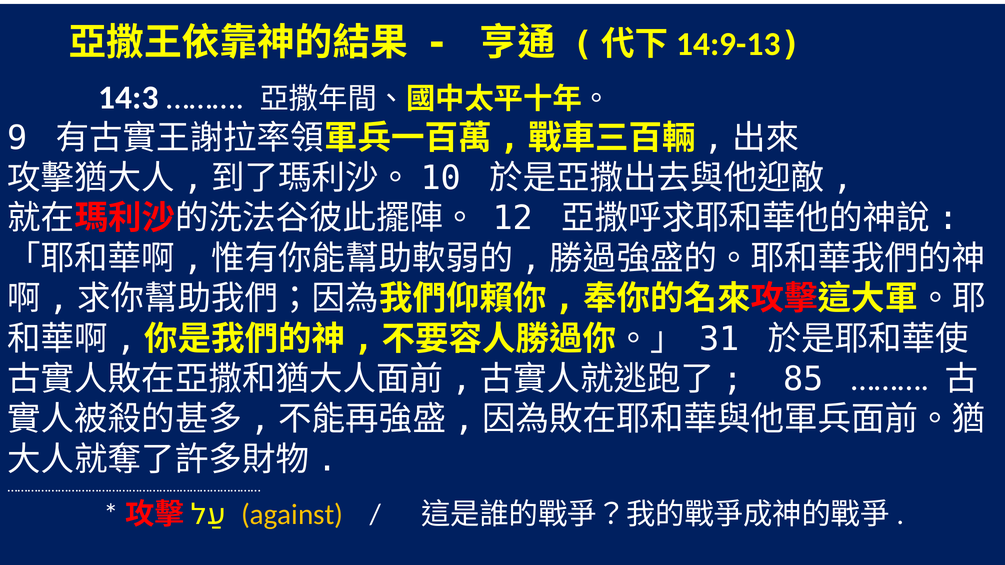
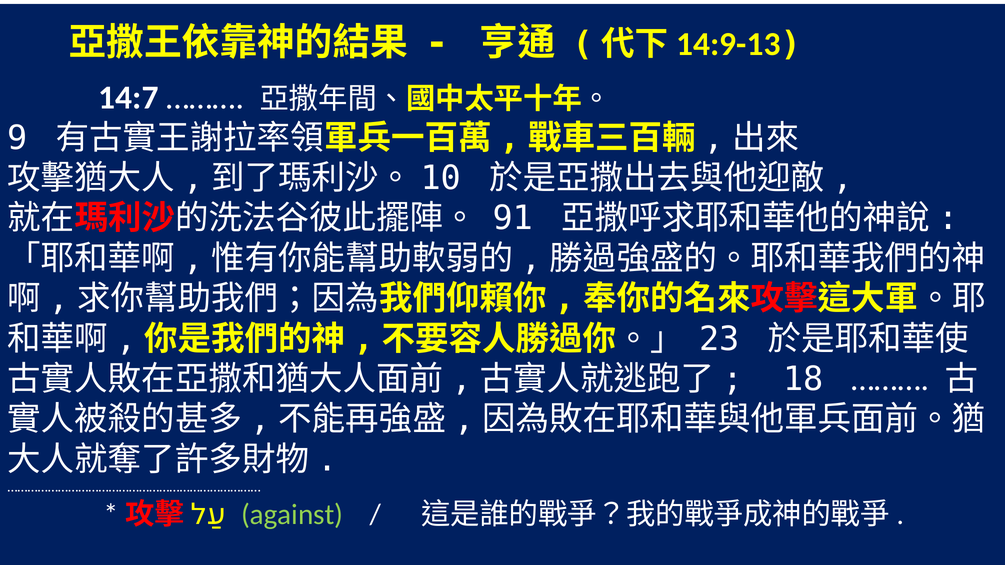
14:3: 14:3 -> 14:7
12: 12 -> 91
31: 31 -> 23
85: 85 -> 18
against colour: yellow -> light green
